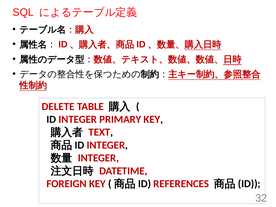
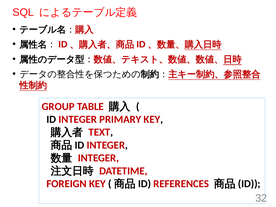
DELETE: DELETE -> GROUP
